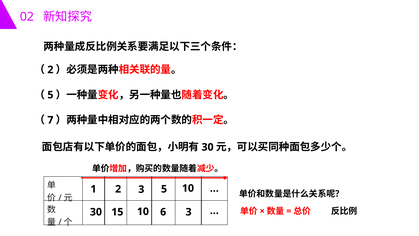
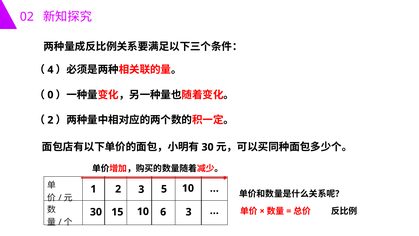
2 at (50, 70): 2 -> 4
5 at (50, 95): 5 -> 0
7 at (50, 120): 7 -> 2
